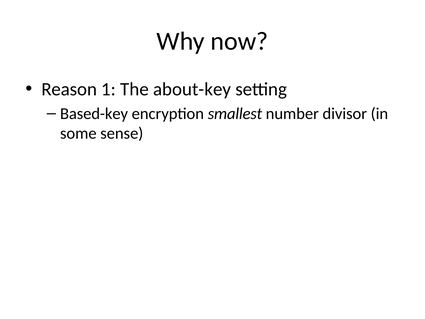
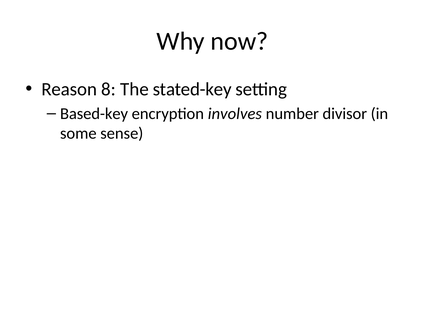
1: 1 -> 8
about-key: about-key -> stated-key
smallest: smallest -> involves
